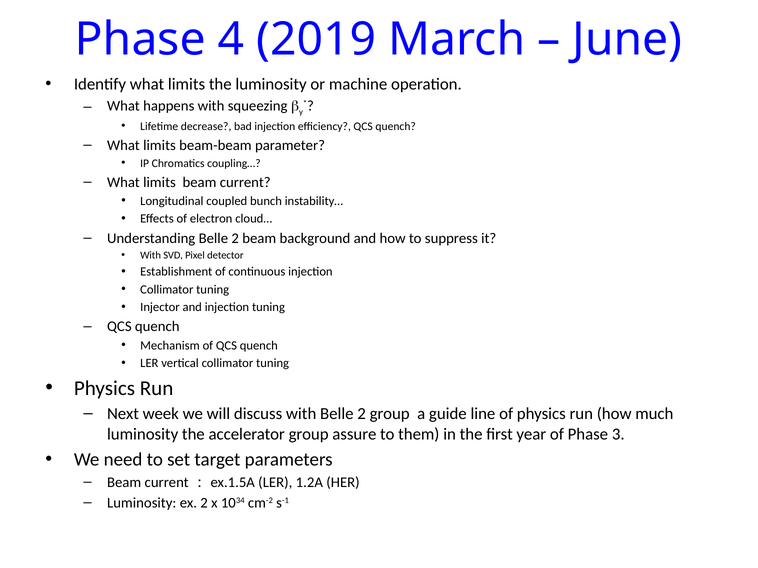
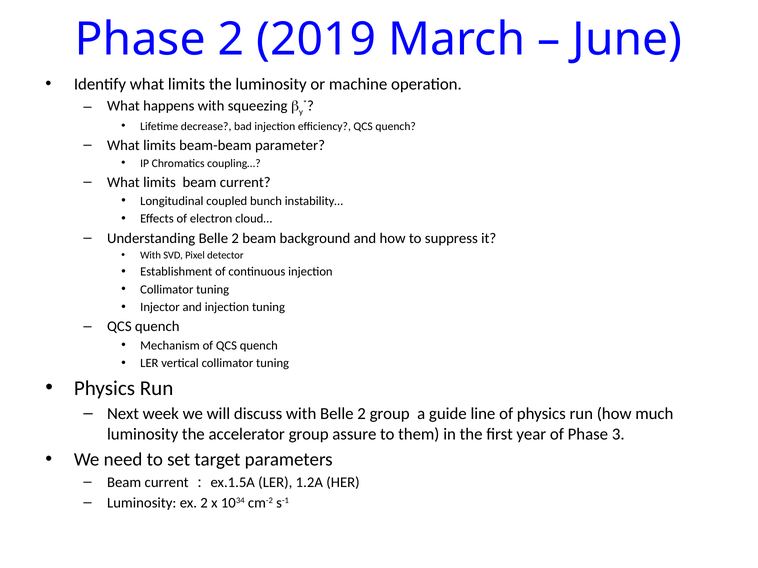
Phase 4: 4 -> 2
